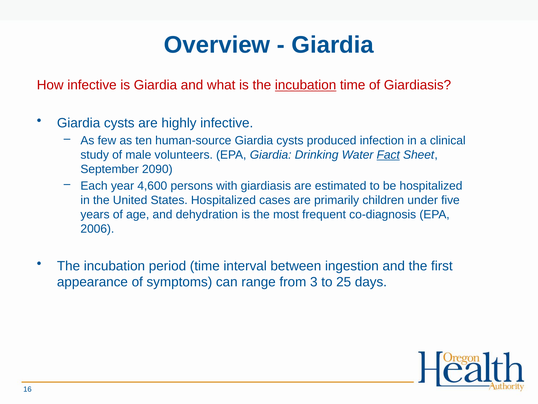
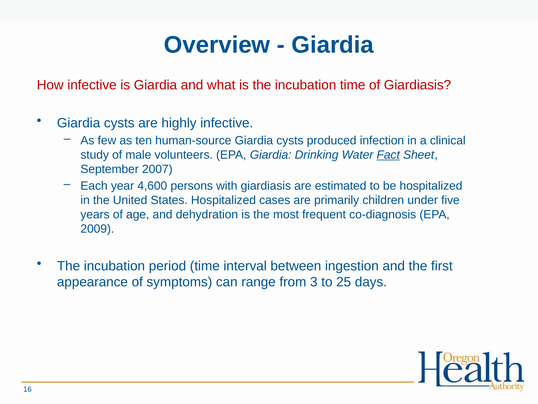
incubation at (306, 85) underline: present -> none
2090: 2090 -> 2007
2006: 2006 -> 2009
